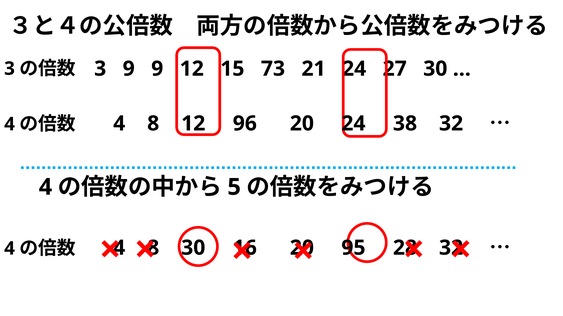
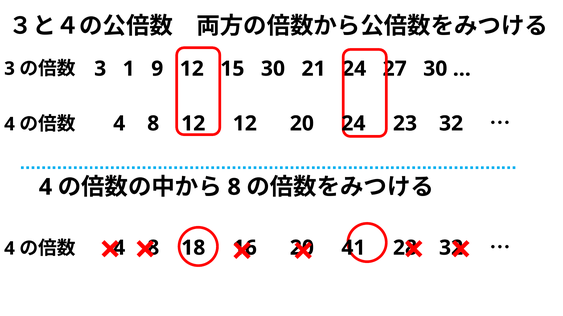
3 9: 9 -> 1
15 73: 73 -> 30
12 96: 96 -> 12
38: 38 -> 23
5 at (234, 187): 5 -> 8
30 at (193, 248): 30 -> 18
95: 95 -> 41
